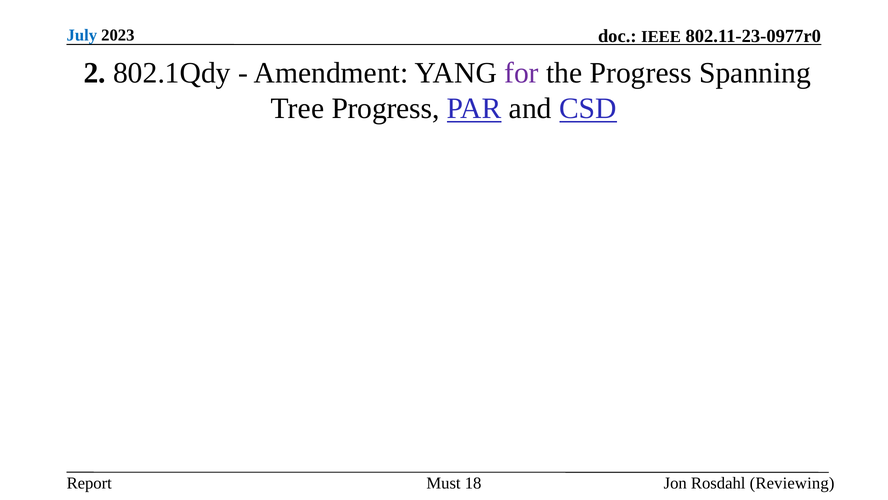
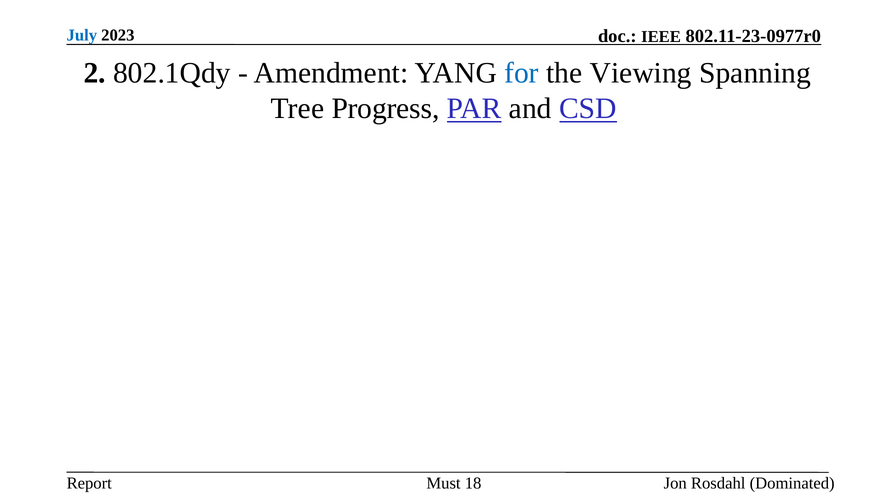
for colour: purple -> blue
the Progress: Progress -> Viewing
Reviewing: Reviewing -> Dominated
